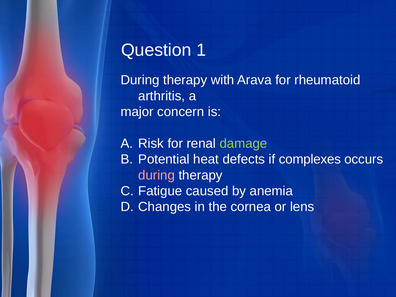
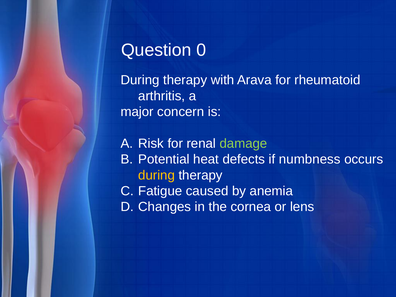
1: 1 -> 0
complexes: complexes -> numbness
during at (157, 175) colour: pink -> yellow
